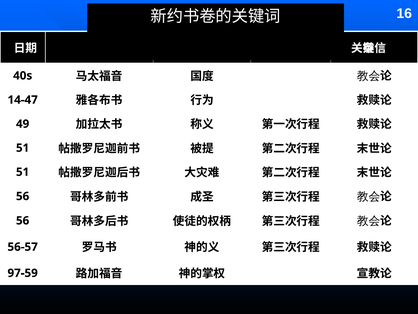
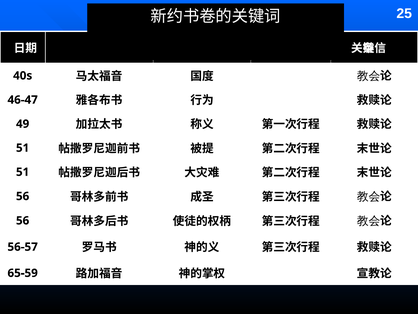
16: 16 -> 25
14-47: 14-47 -> 46-47
97-59: 97-59 -> 65-59
